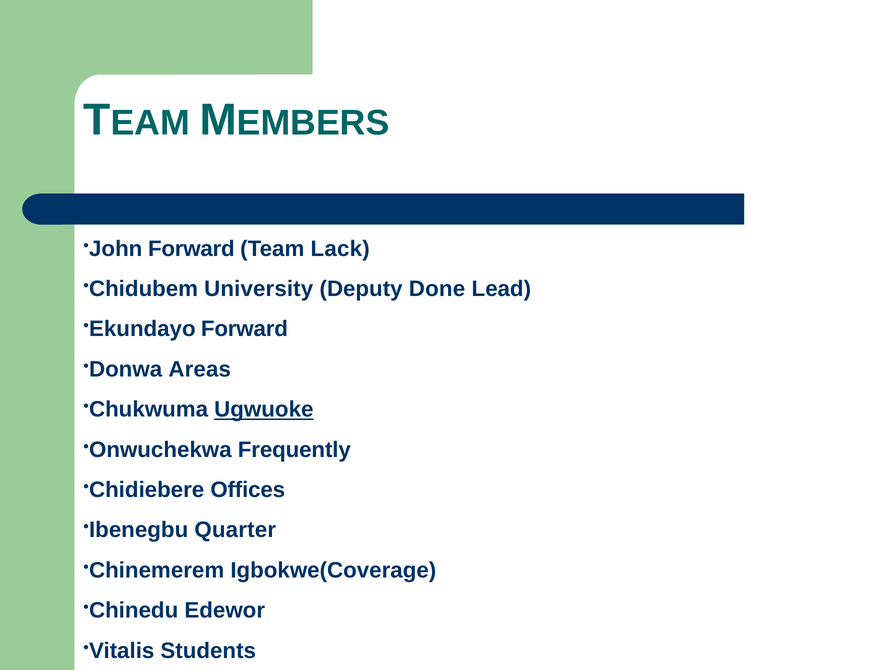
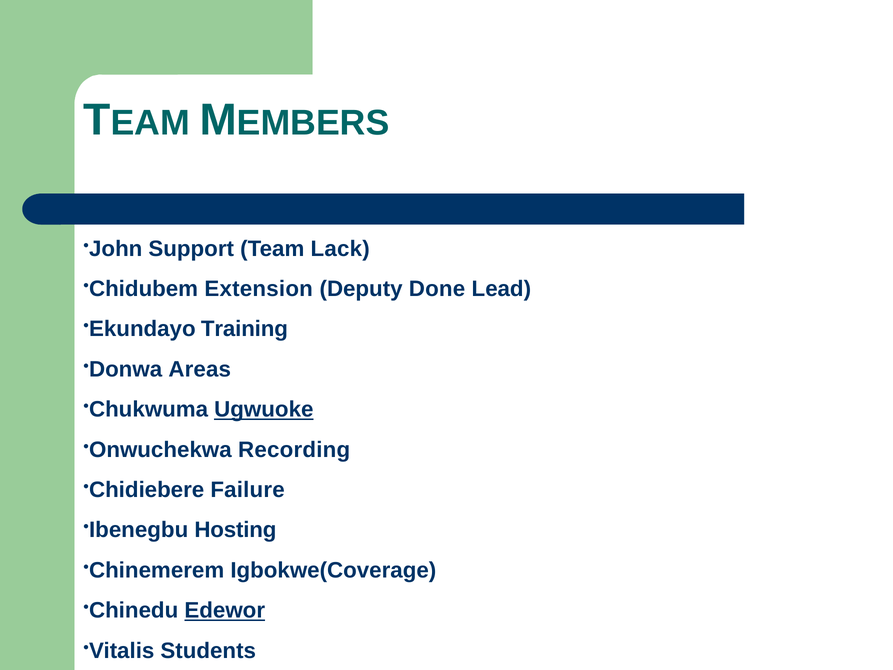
John Forward: Forward -> Support
University: University -> Extension
Ekundayo Forward: Forward -> Training
Frequently: Frequently -> Recording
Offices: Offices -> Failure
Quarter: Quarter -> Hosting
Edewor underline: none -> present
